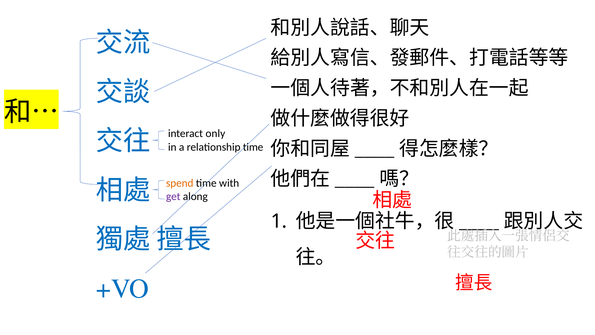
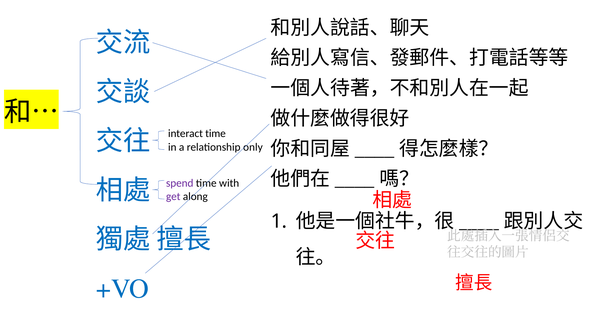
interact only: only -> time
relationship time: time -> only
spend colour: orange -> purple
